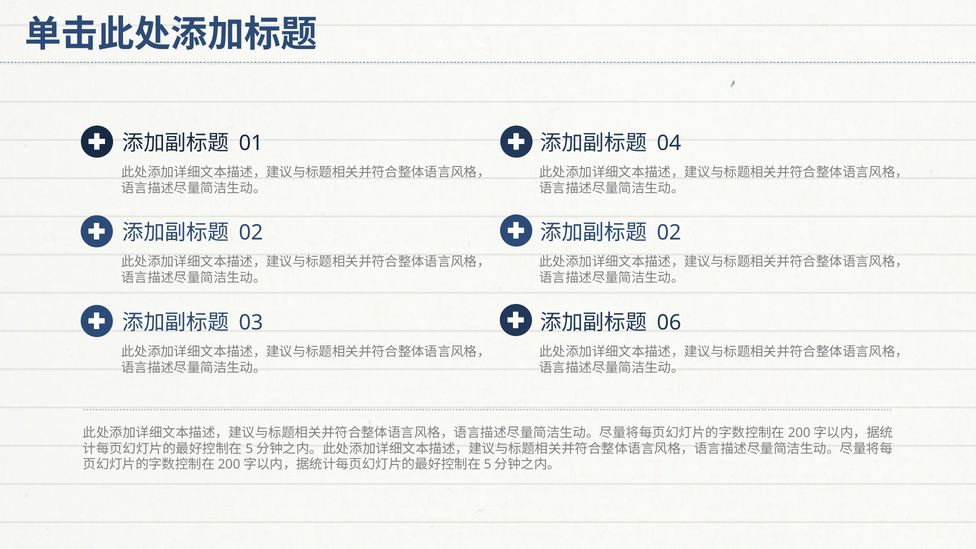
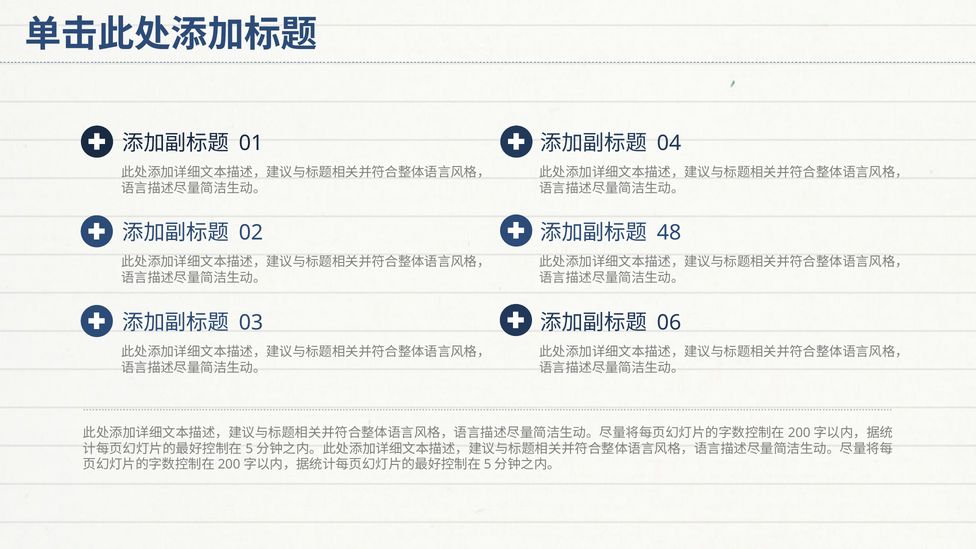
02 at (669, 233): 02 -> 48
